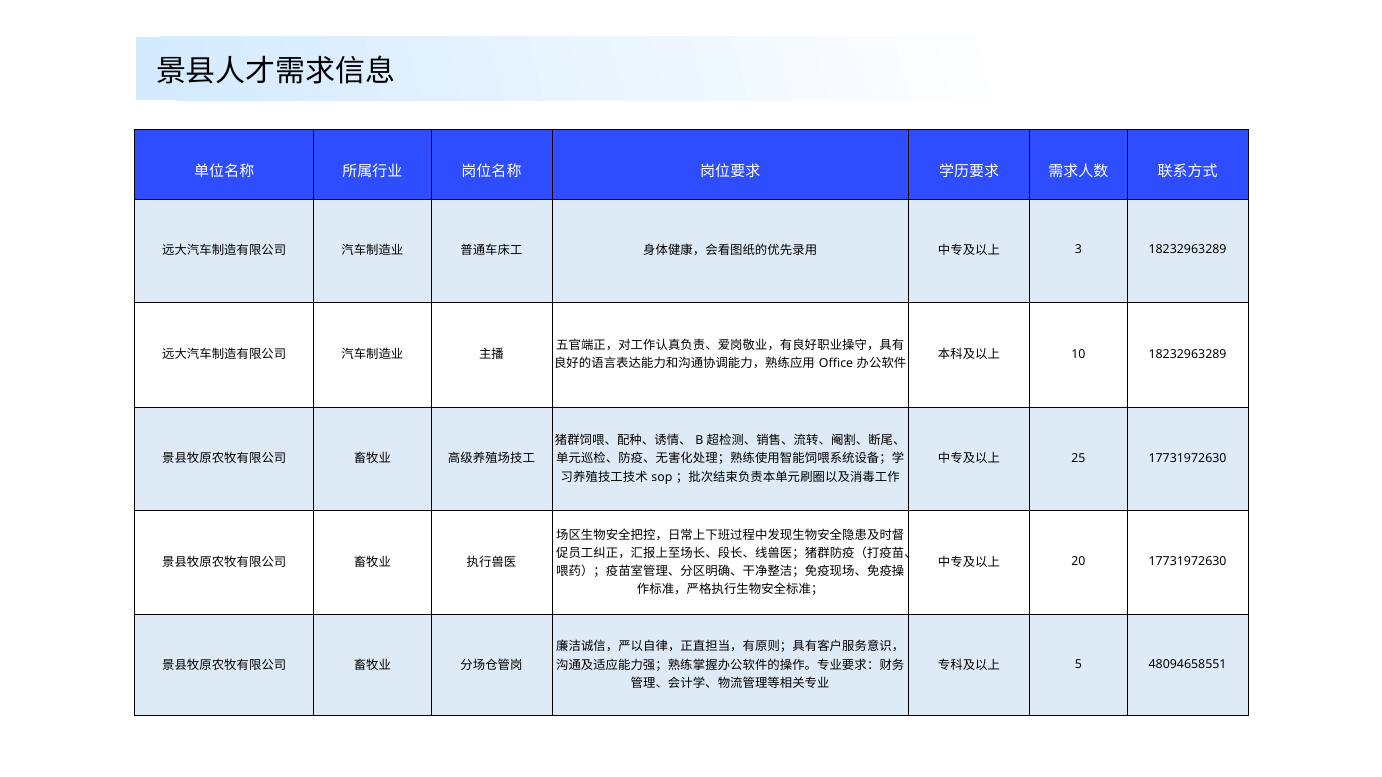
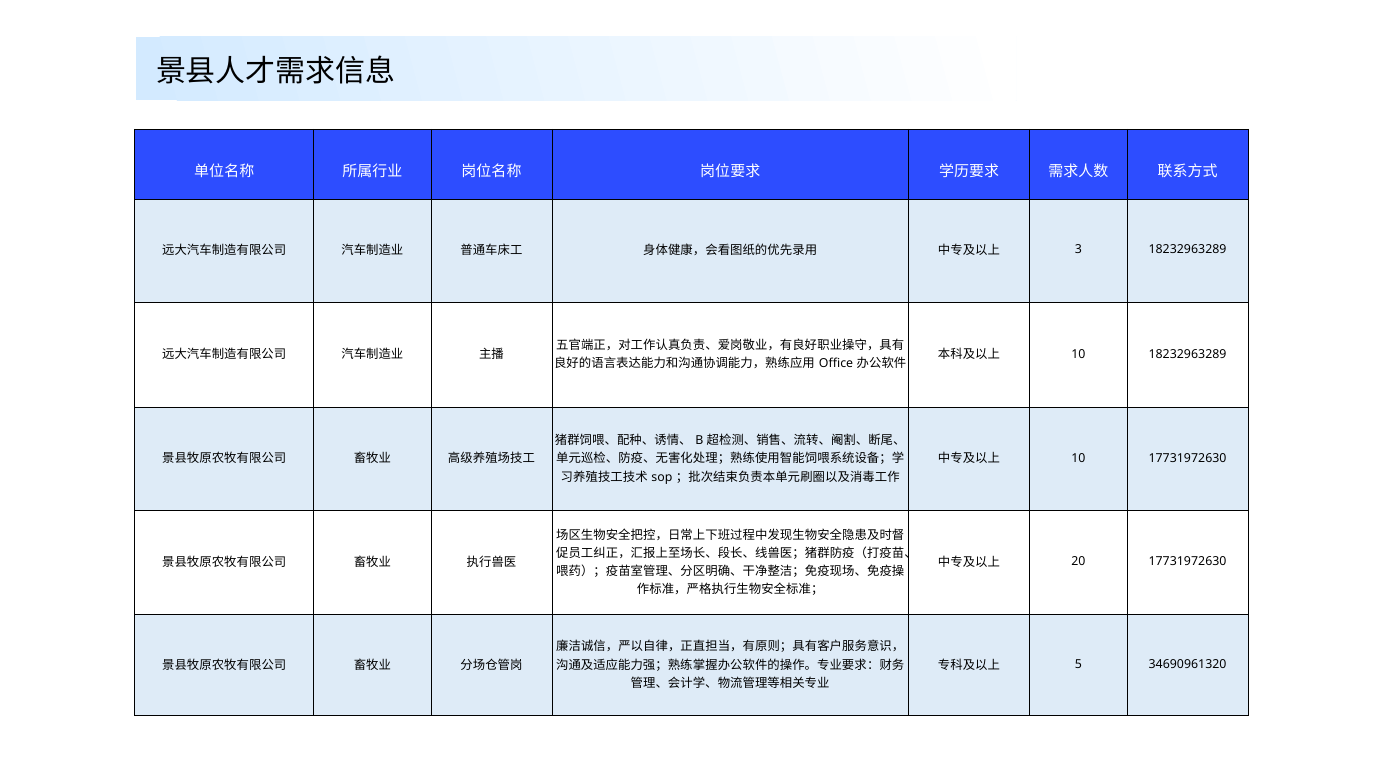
25 at (1078, 459): 25 -> 10
48094658551: 48094658551 -> 34690961320
